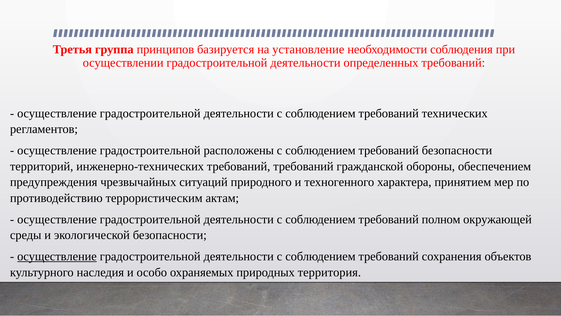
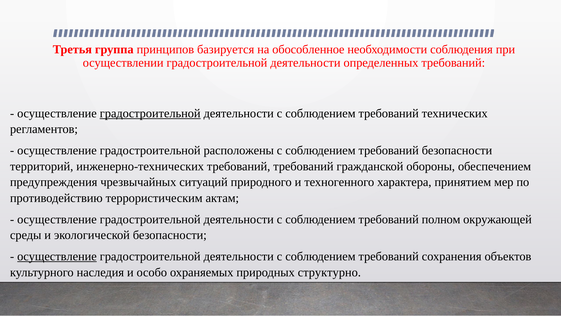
установление: установление -> обособленное
градостроительной at (150, 113) underline: none -> present
территория: территория -> структурно
